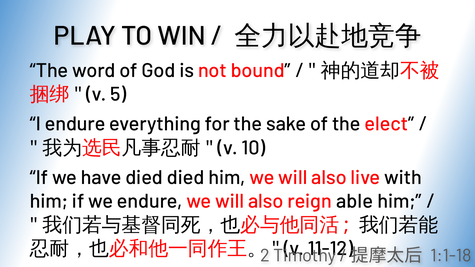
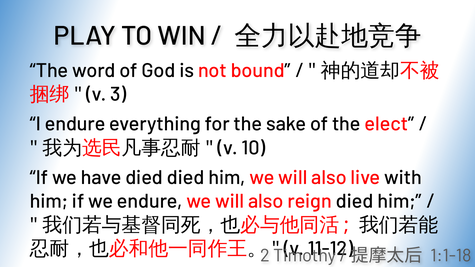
5: 5 -> 3
reign able: able -> died
